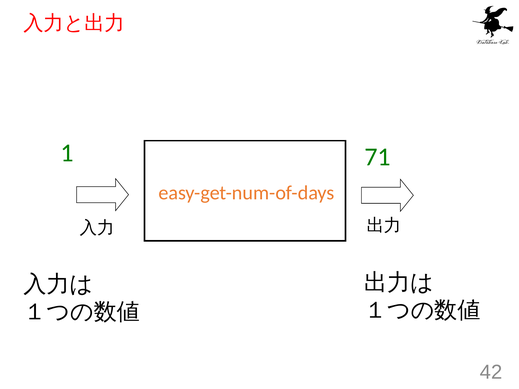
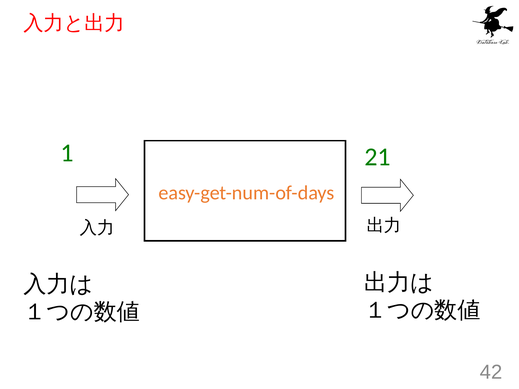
71: 71 -> 21
